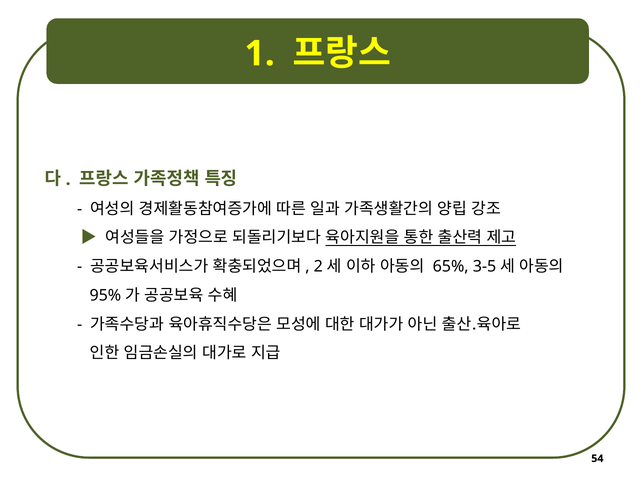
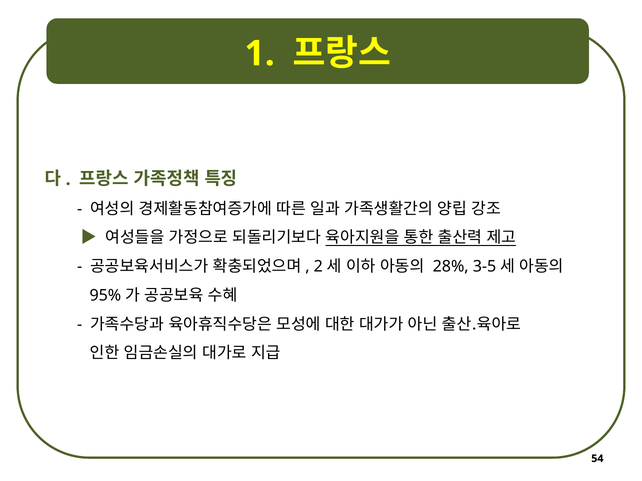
65%: 65% -> 28%
